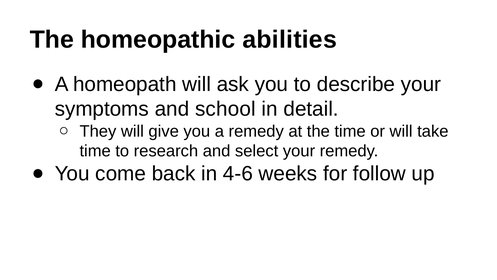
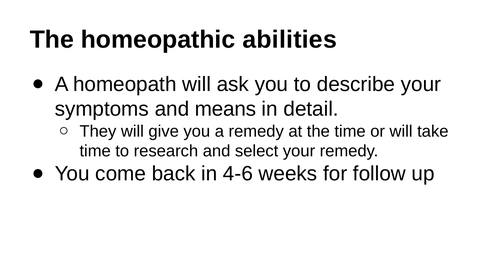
school: school -> means
